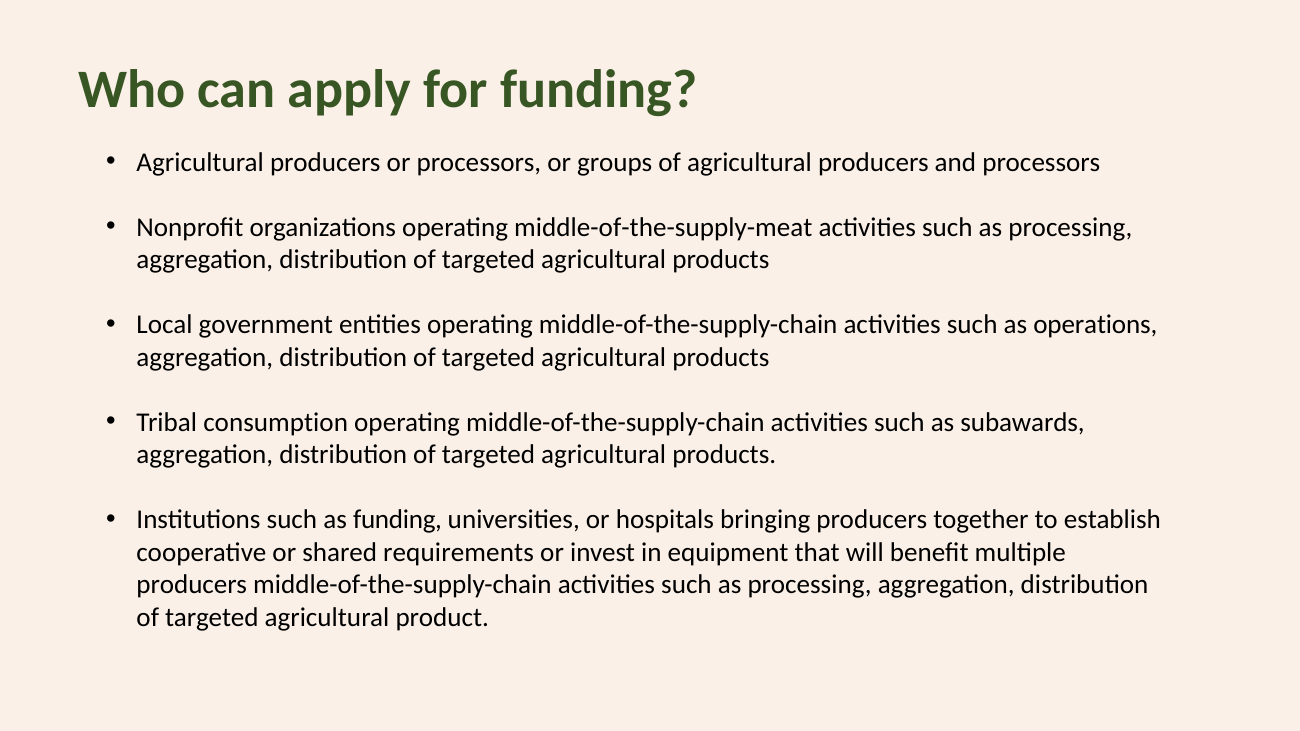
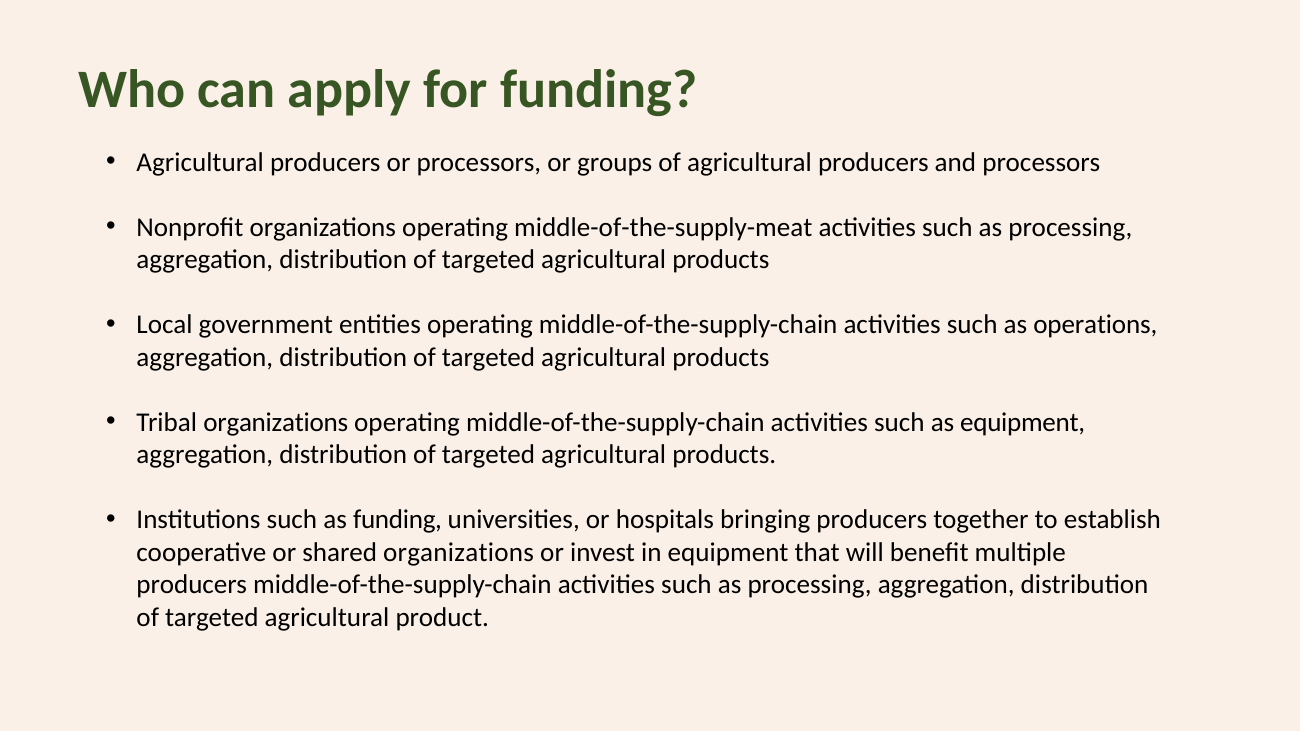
Tribal consumption: consumption -> organizations
as subawards: subawards -> equipment
shared requirements: requirements -> organizations
